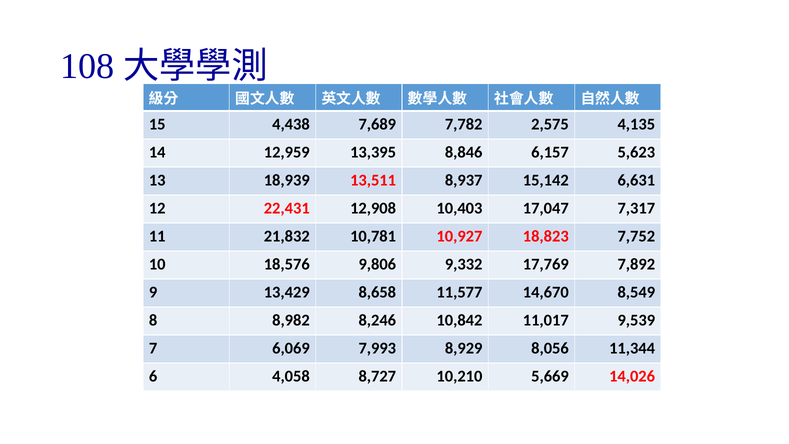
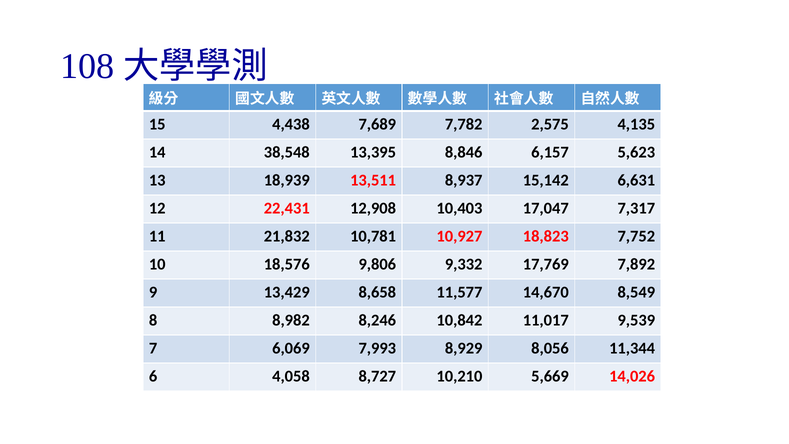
12,959: 12,959 -> 38,548
